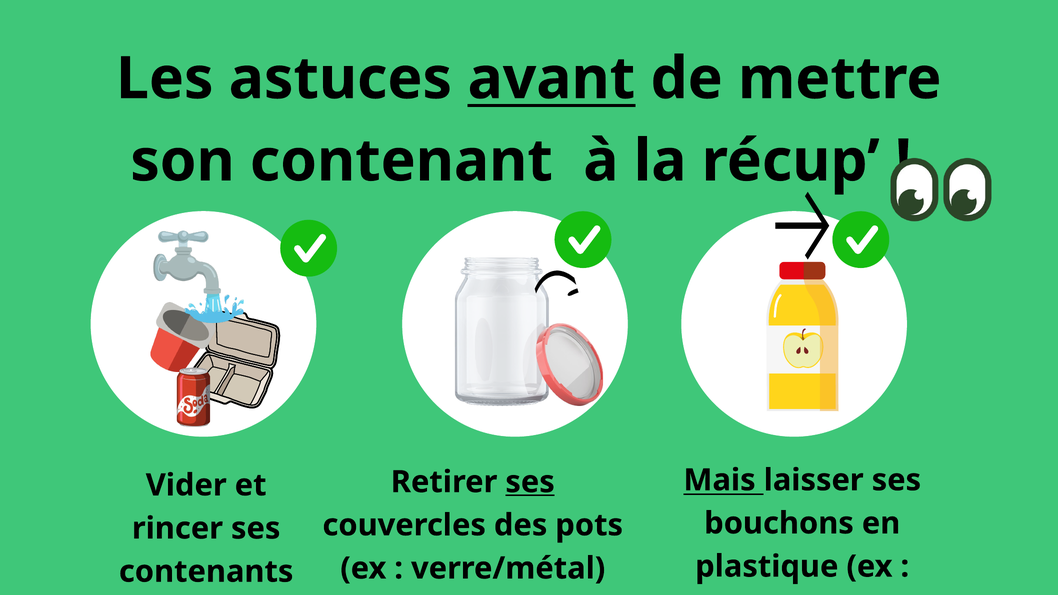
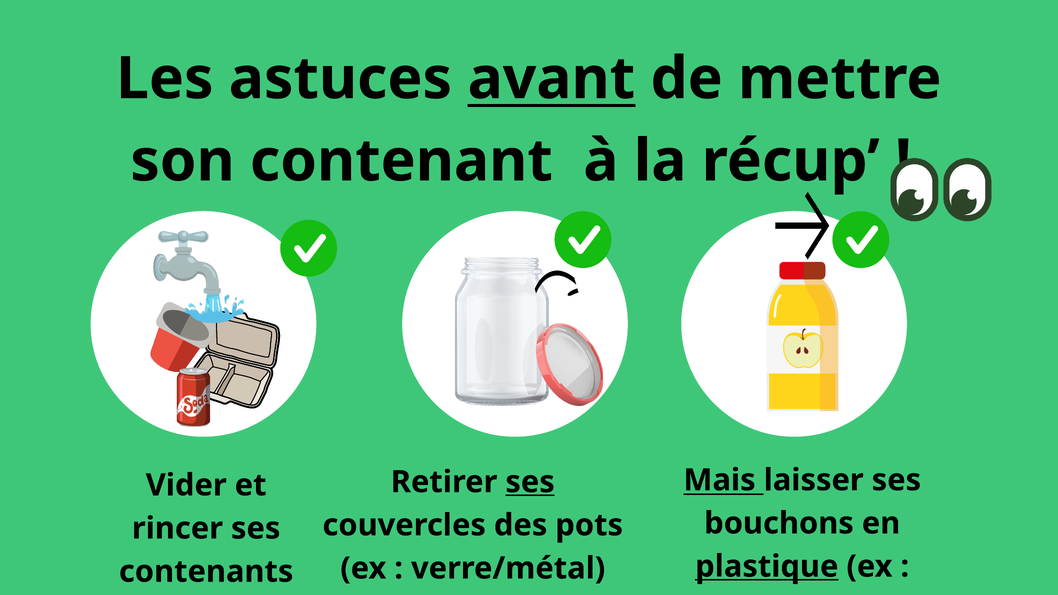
plastique underline: none -> present
